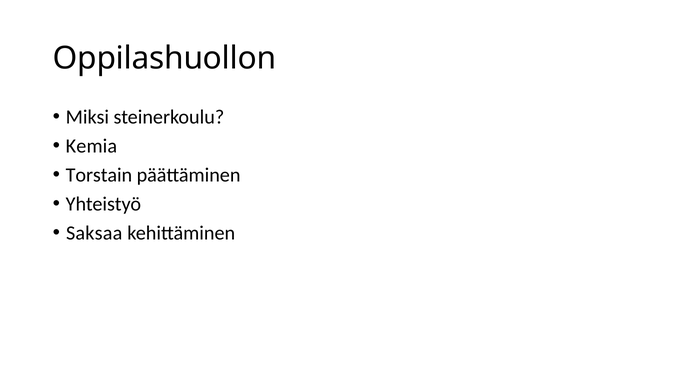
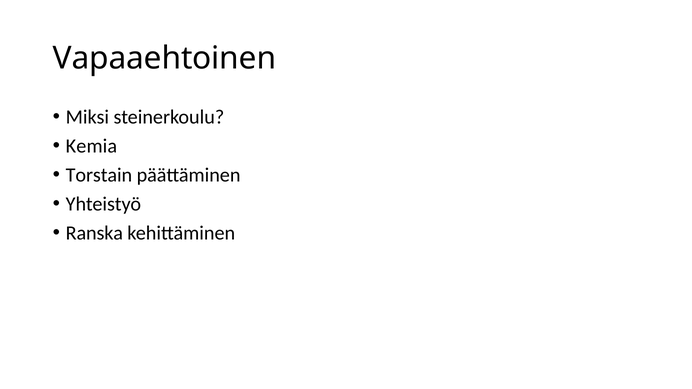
Oppilashuollon: Oppilashuollon -> Vapaaehtoinen
Saksaa: Saksaa -> Ranska
